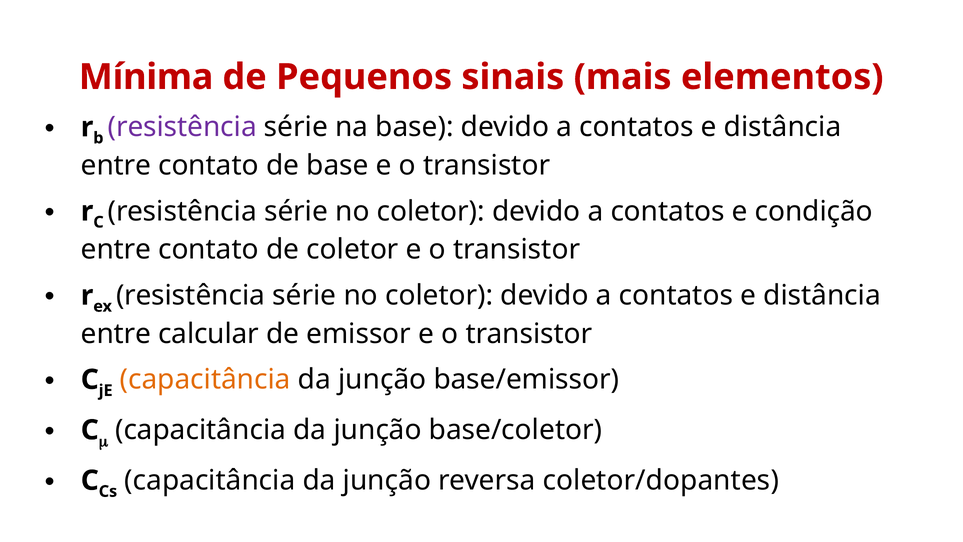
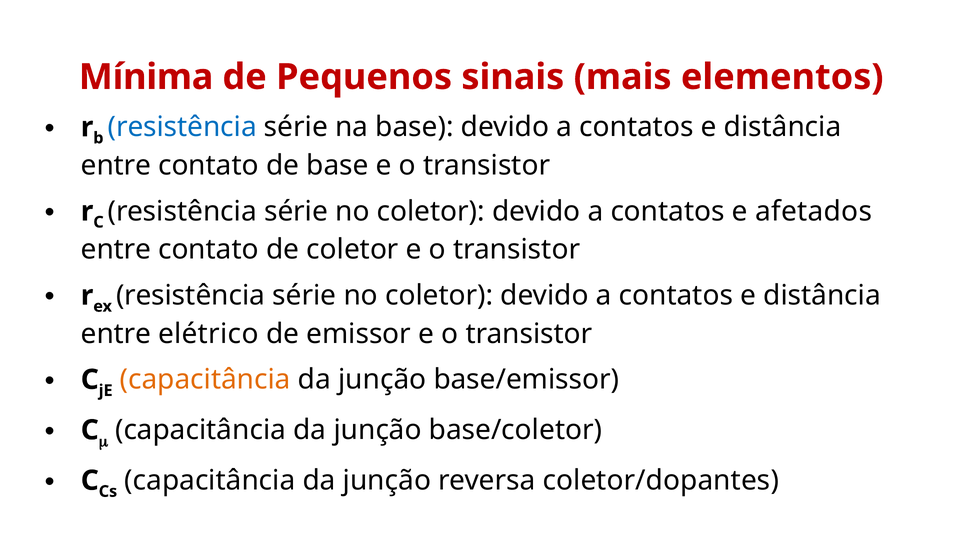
resistência at (182, 127) colour: purple -> blue
condição: condição -> afetados
calcular: calcular -> elétrico
